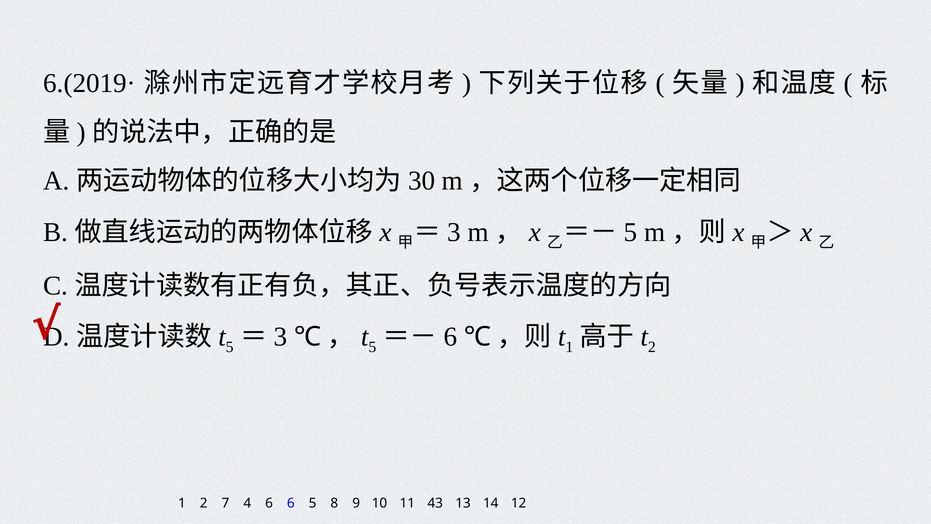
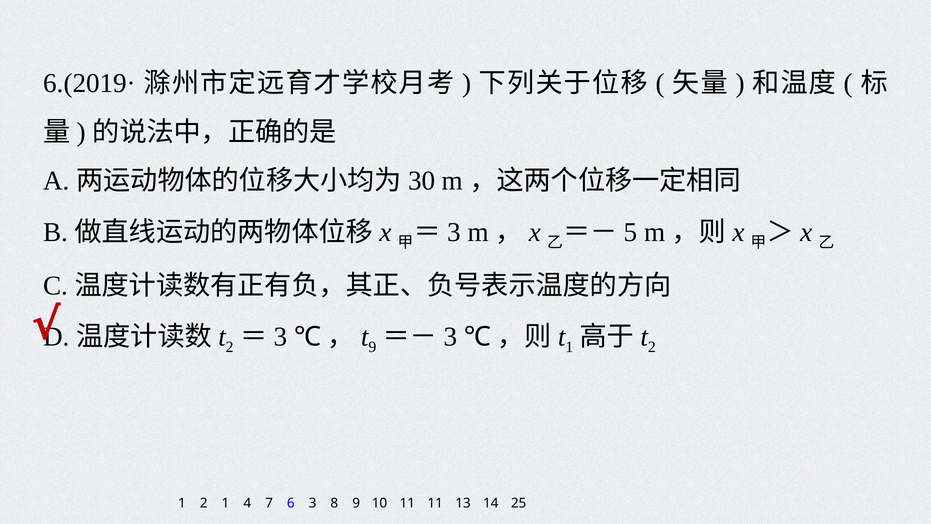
5 at (230, 347): 5 -> 2
5 at (372, 347): 5 -> 9
6 at (450, 337): 6 -> 3
2 7: 7 -> 1
4 6: 6 -> 7
6 5: 5 -> 3
11 43: 43 -> 11
12: 12 -> 25
